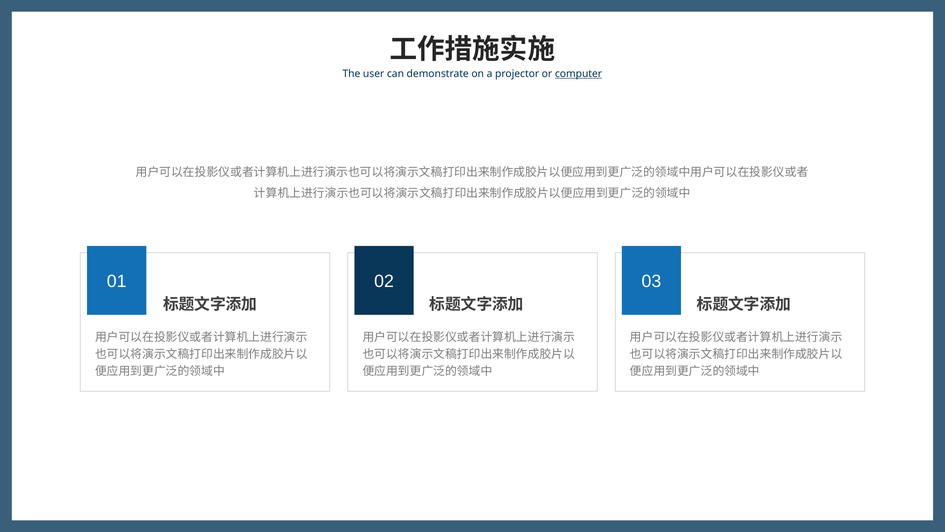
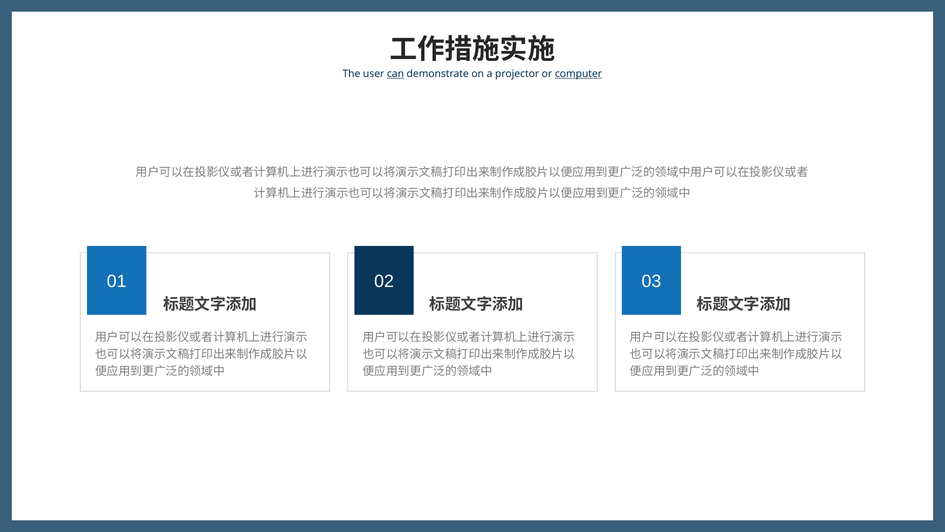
can underline: none -> present
